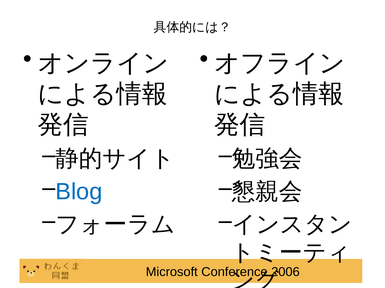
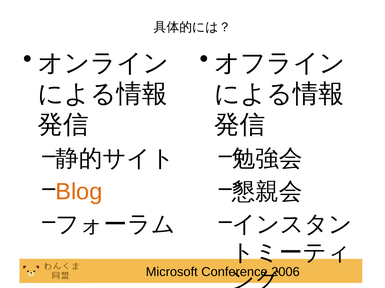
Blog colour: blue -> orange
